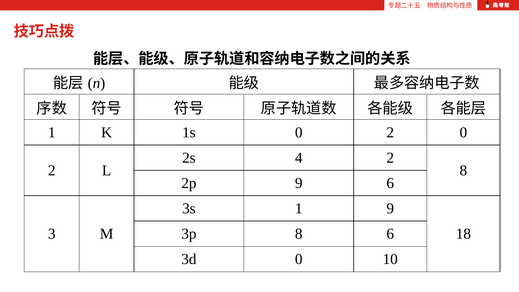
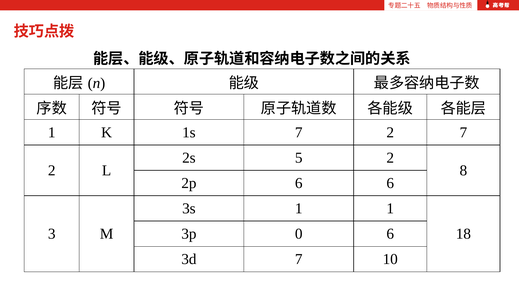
1s 0: 0 -> 7
2 0: 0 -> 7
4: 4 -> 5
2p 9: 9 -> 6
1 9: 9 -> 1
3p 8: 8 -> 0
3d 0: 0 -> 7
